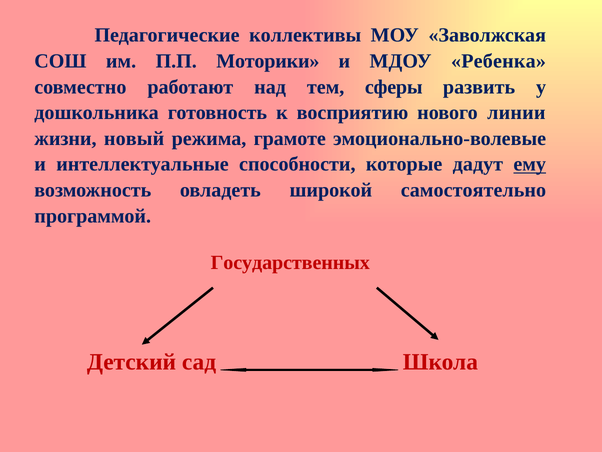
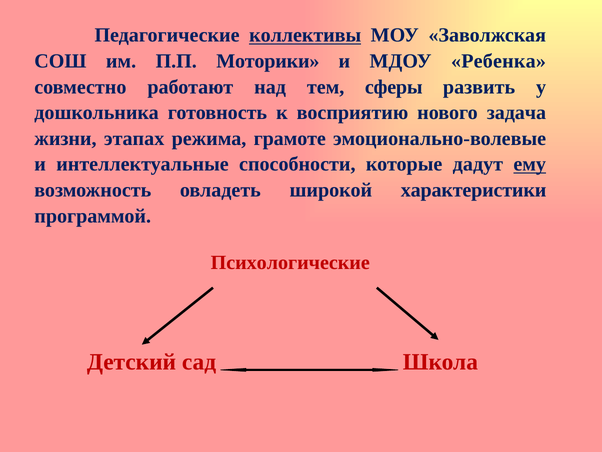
коллективы underline: none -> present
линии: линии -> задача
новый: новый -> этапах
самостоятельно: самостоятельно -> характеристики
Государственных: Государственных -> Психологические
